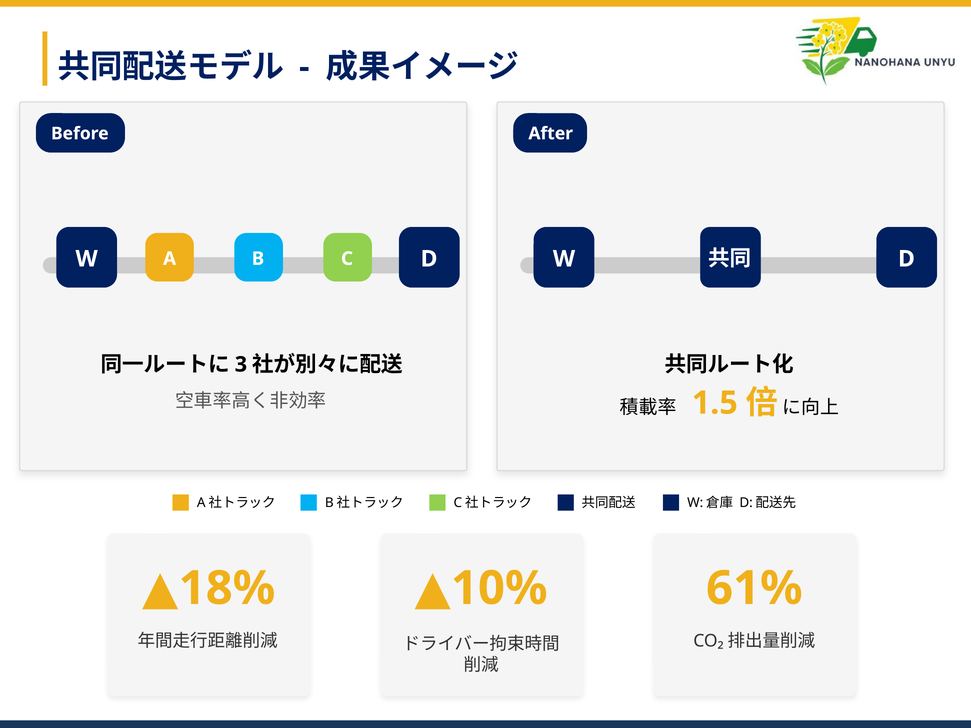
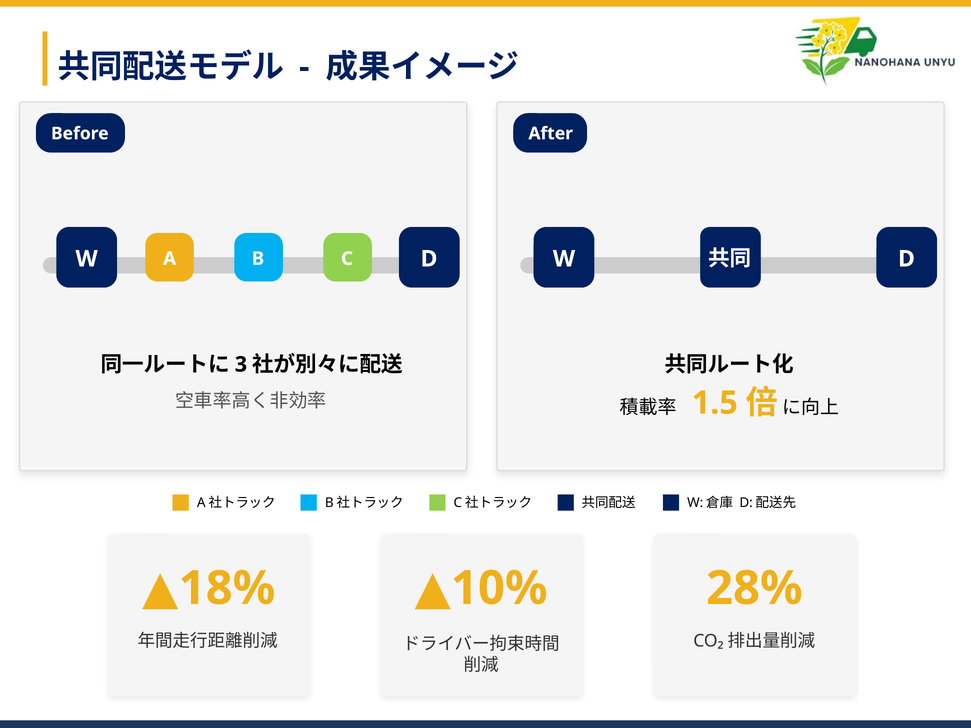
61%: 61% -> 28%
